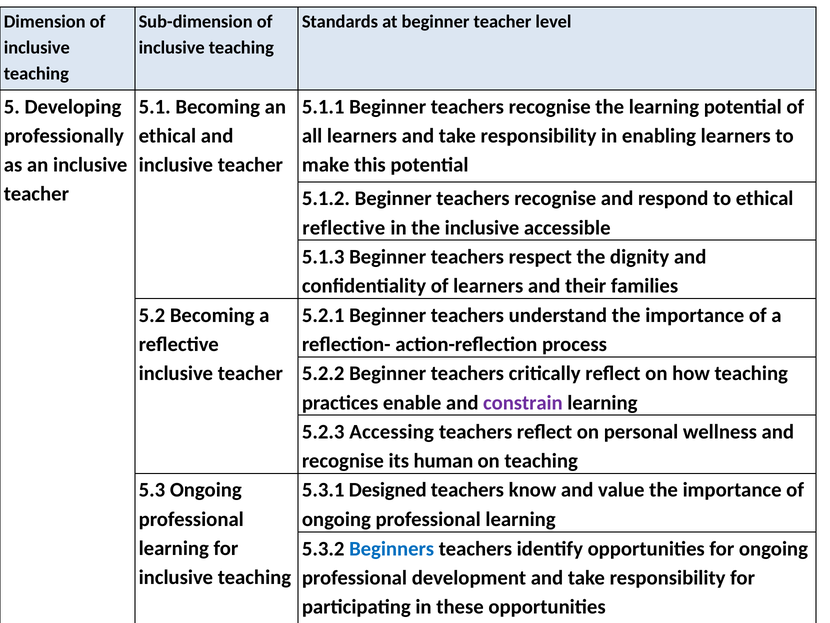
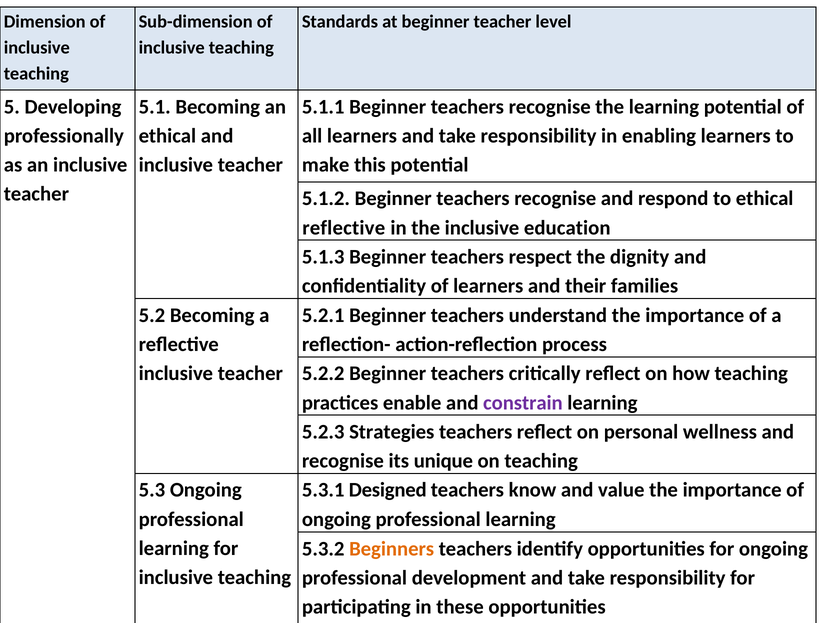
accessible: accessible -> education
Accessing: Accessing -> Strategies
human: human -> unique
Beginners colour: blue -> orange
